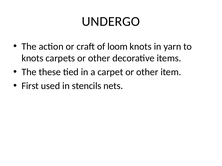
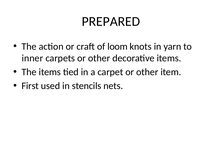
UNDERGO: UNDERGO -> PREPARED
knots at (33, 58): knots -> inner
The these: these -> items
